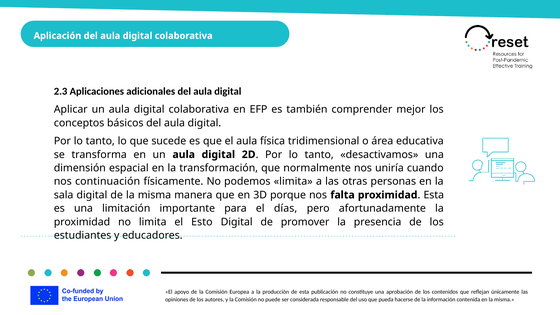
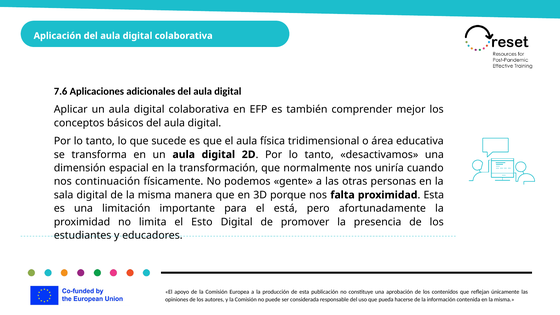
2.3: 2.3 -> 7.6
podemos limita: limita -> gente
días: días -> está
